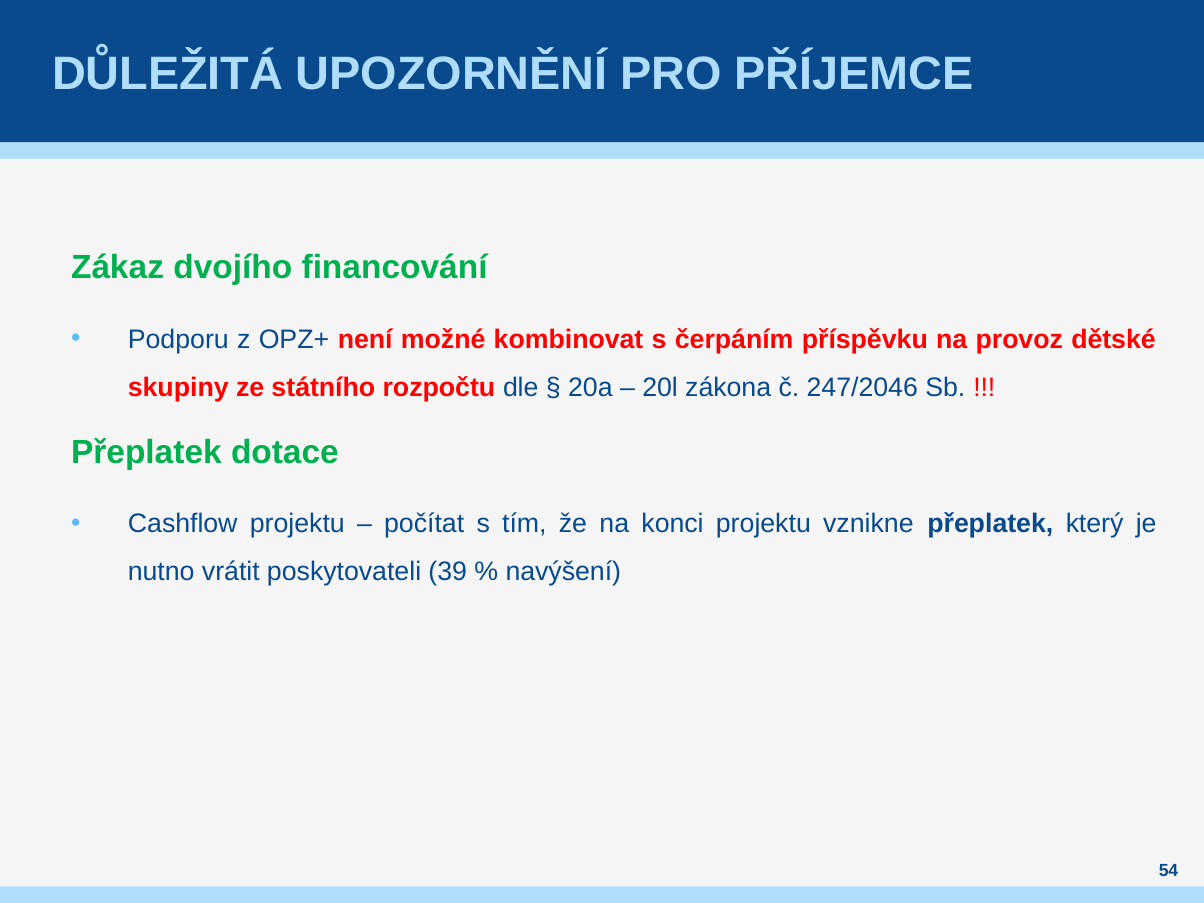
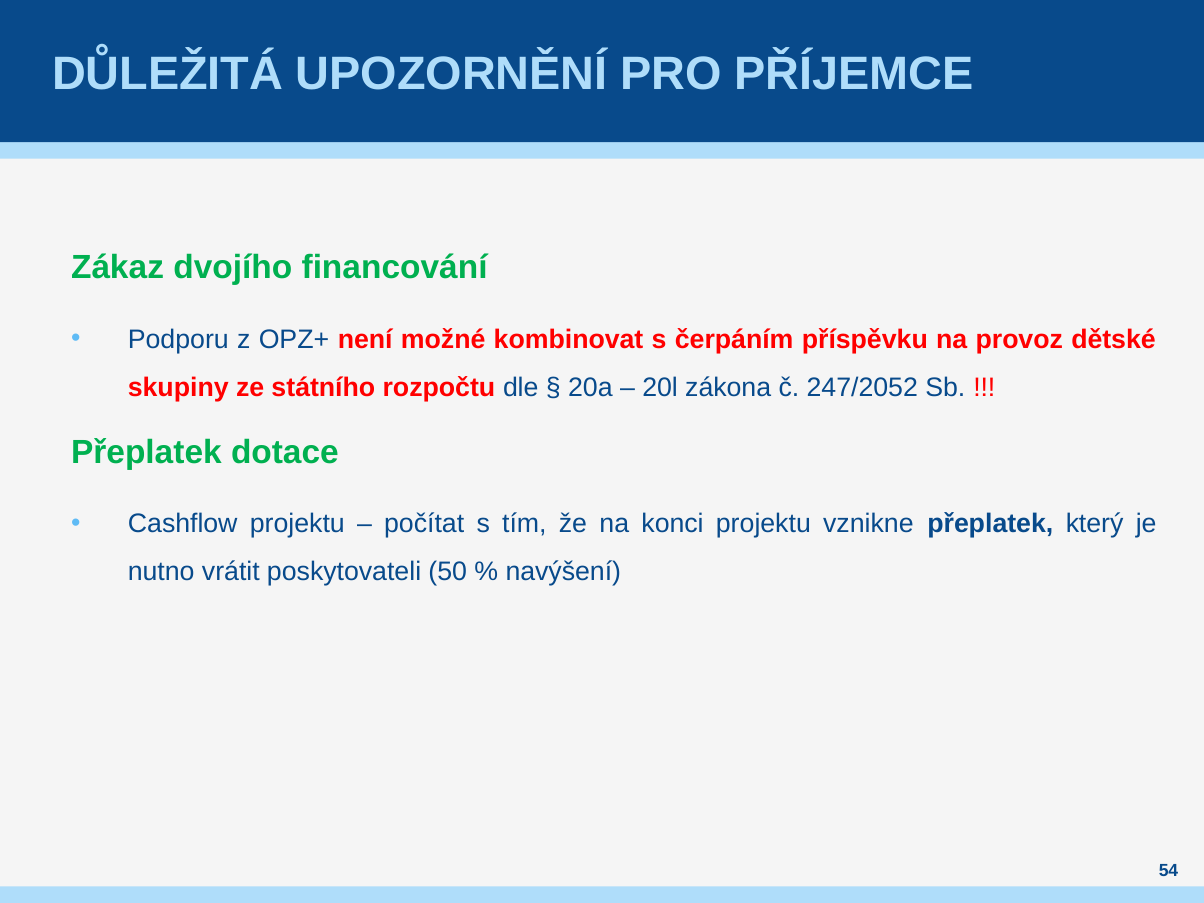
247/2046: 247/2046 -> 247/2052
39: 39 -> 50
